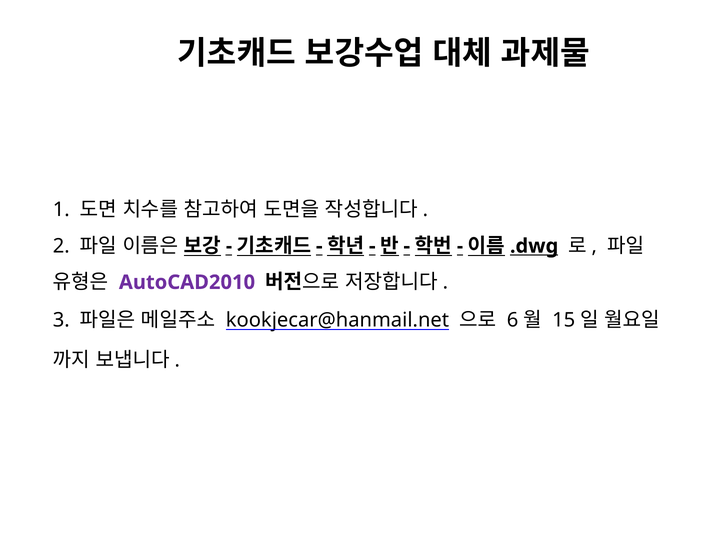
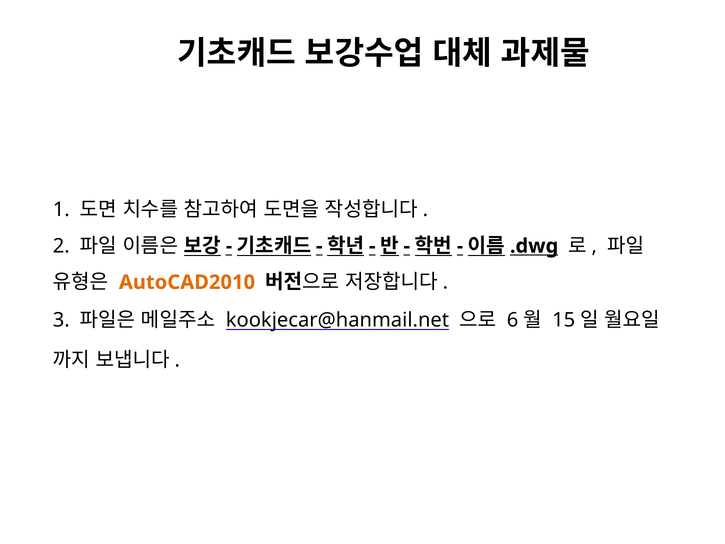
AutoCAD2010 colour: purple -> orange
